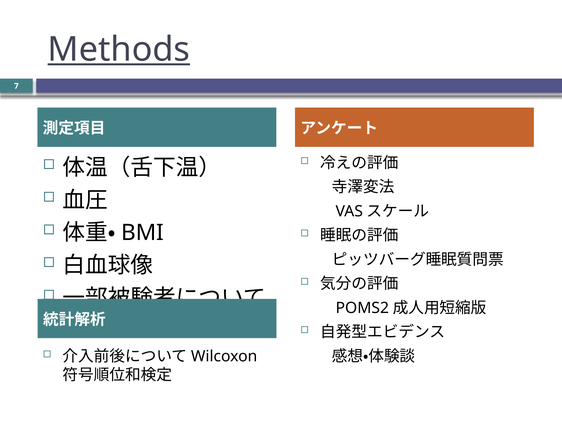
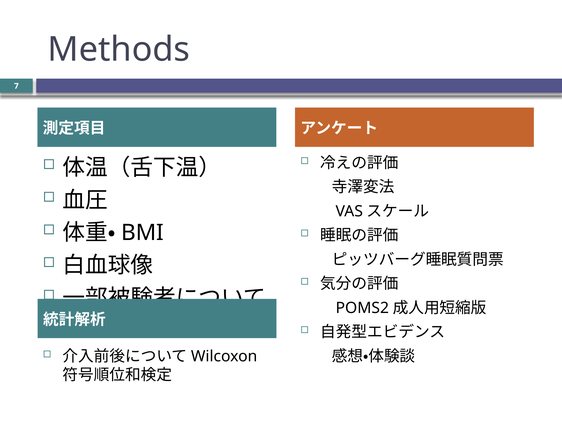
Methods underline: present -> none
